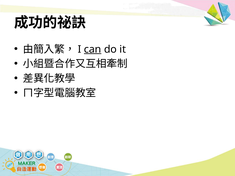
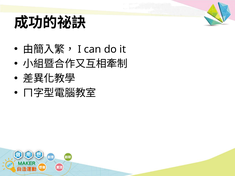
can underline: present -> none
